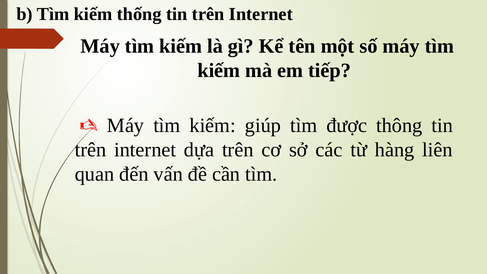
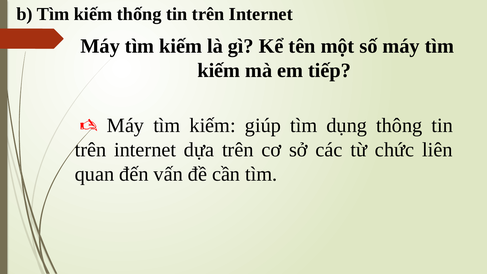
được: được -> dụng
hàng: hàng -> chức
